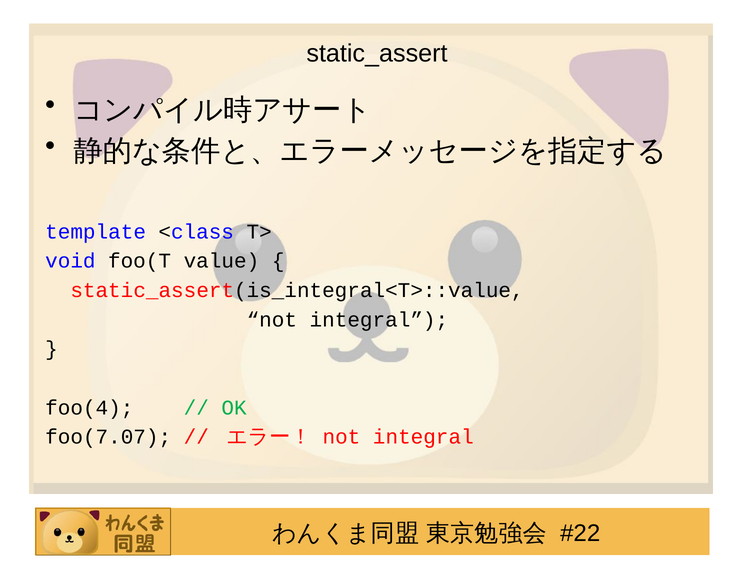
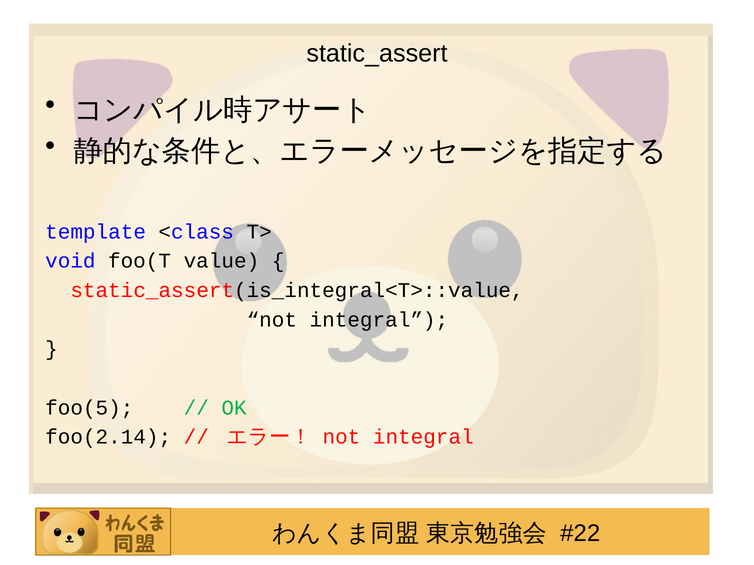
foo(4: foo(4 -> foo(5
foo(7.07: foo(7.07 -> foo(2.14
